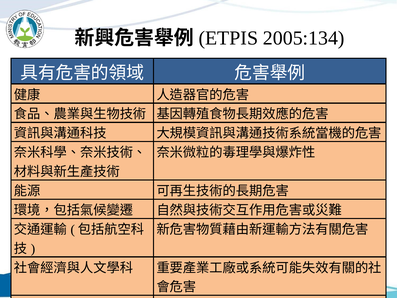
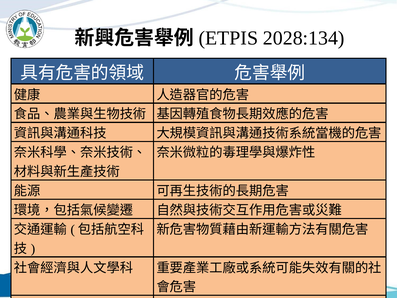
2005:134: 2005:134 -> 2028:134
